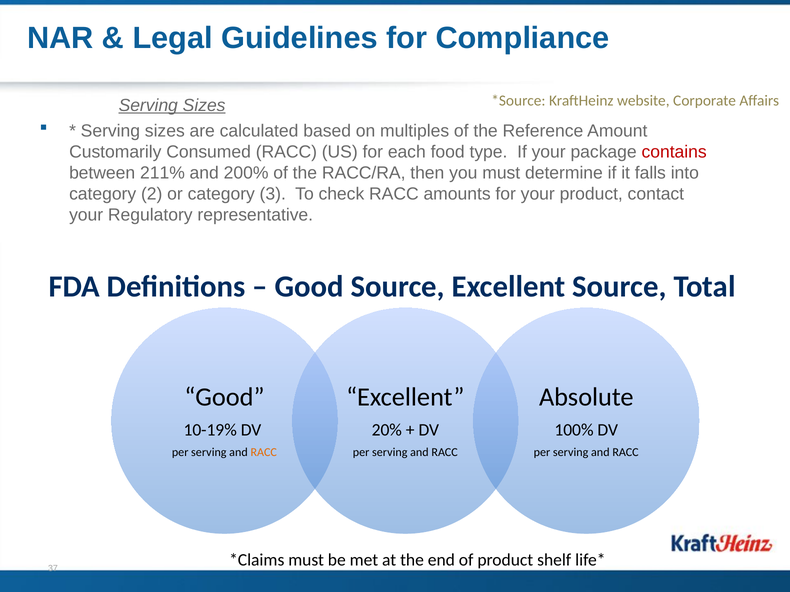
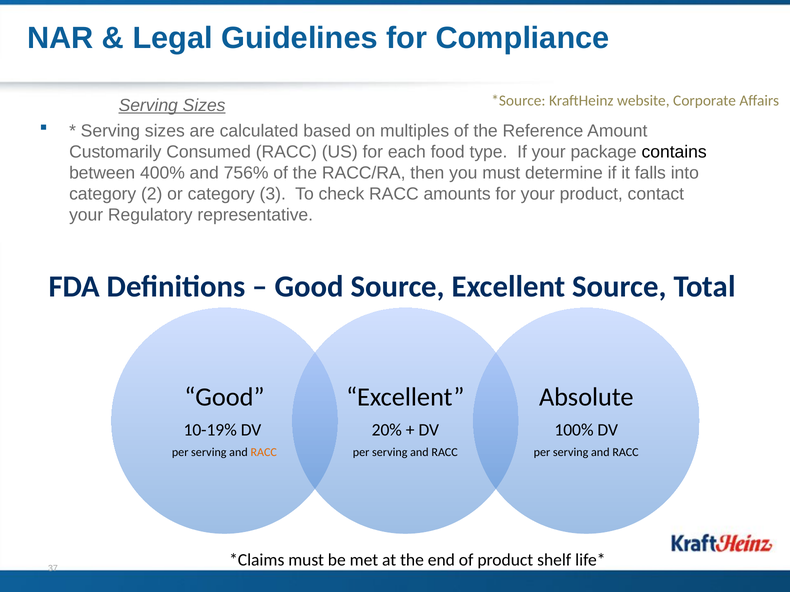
contains colour: red -> black
211%: 211% -> 400%
200%: 200% -> 756%
